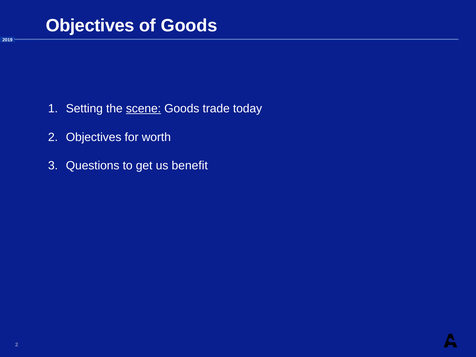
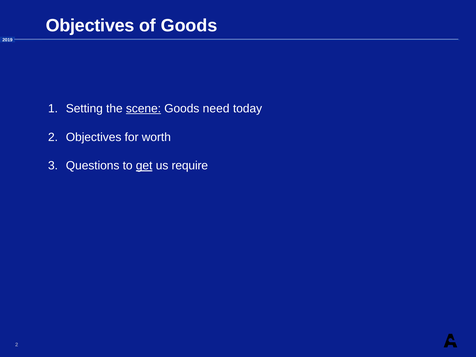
trade: trade -> need
get underline: none -> present
benefit: benefit -> require
